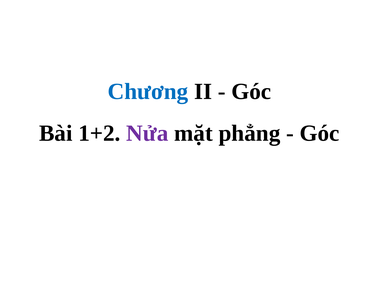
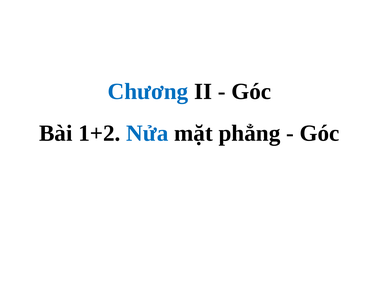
Nửa colour: purple -> blue
